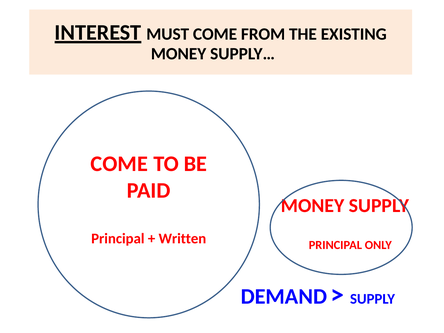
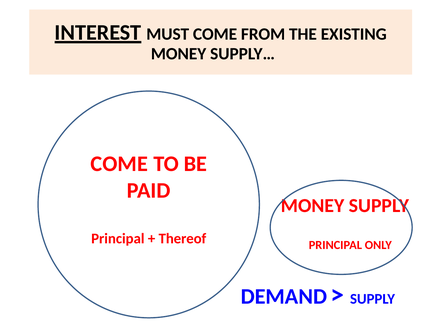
Written: Written -> Thereof
